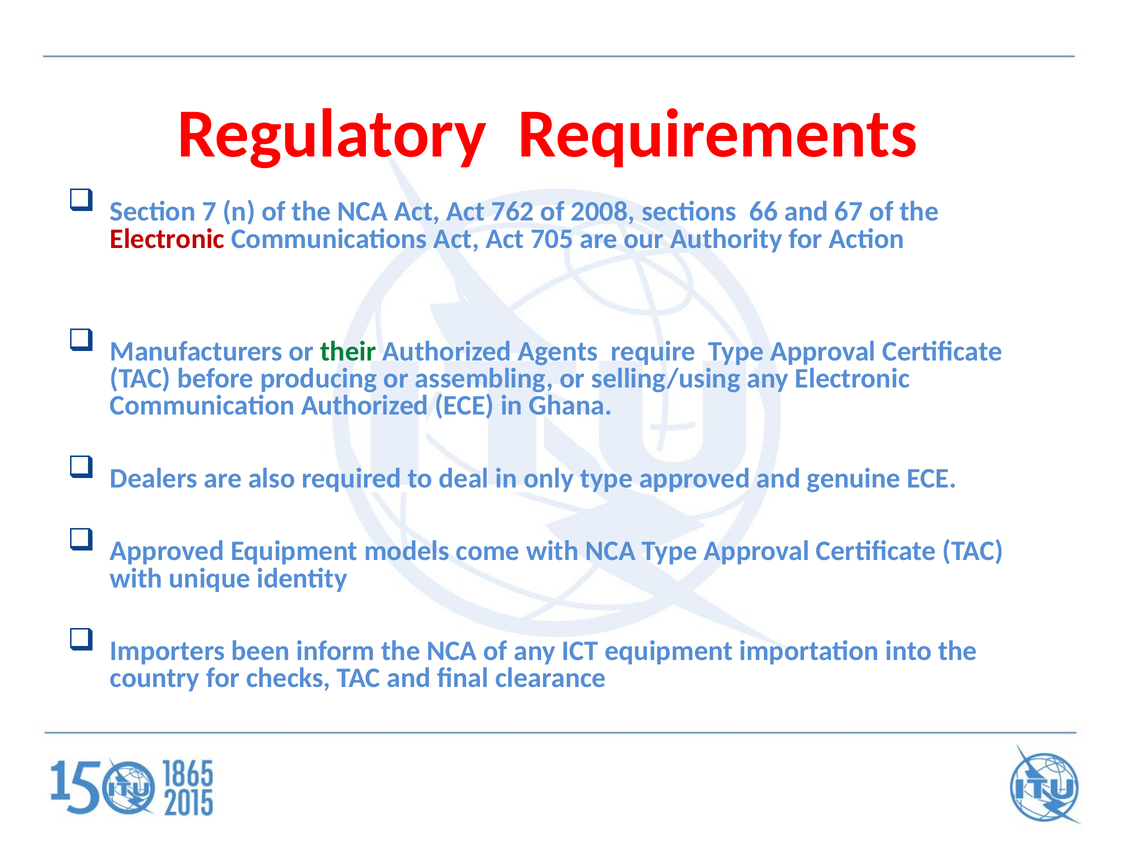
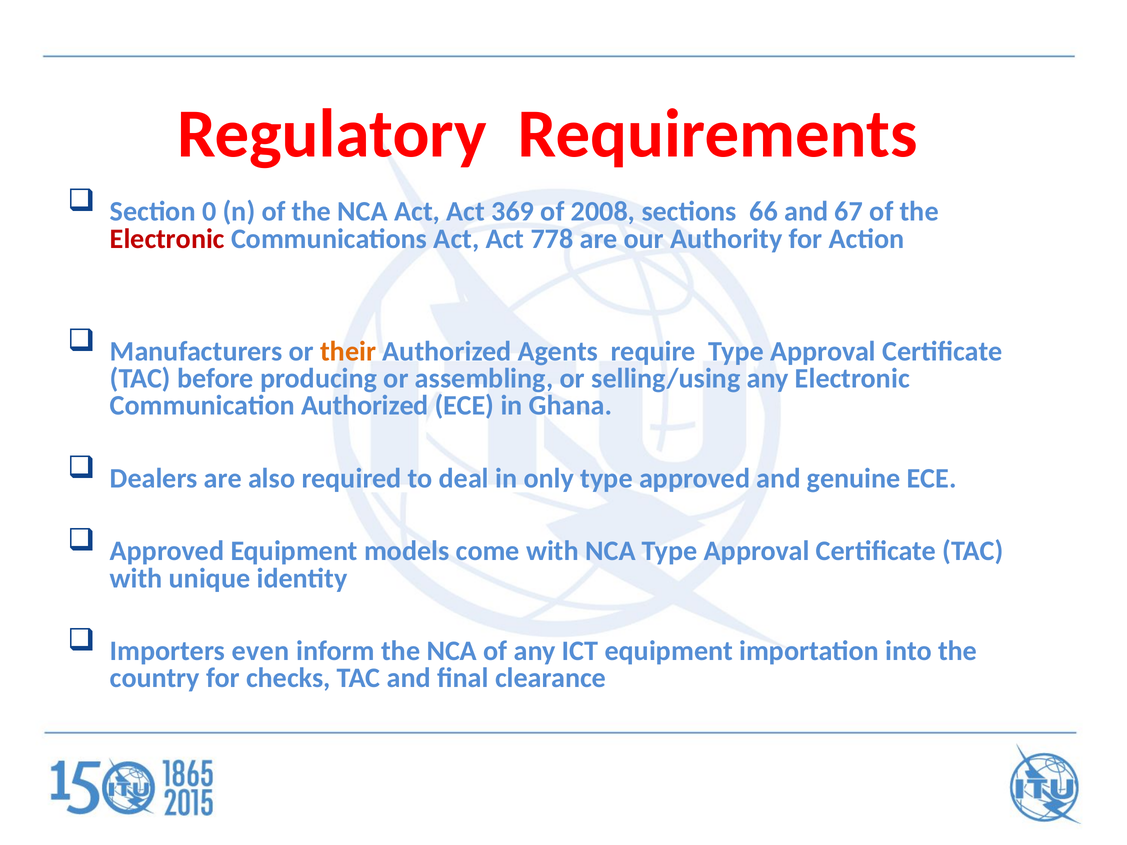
7: 7 -> 0
762: 762 -> 369
705: 705 -> 778
their colour: green -> orange
been: been -> even
